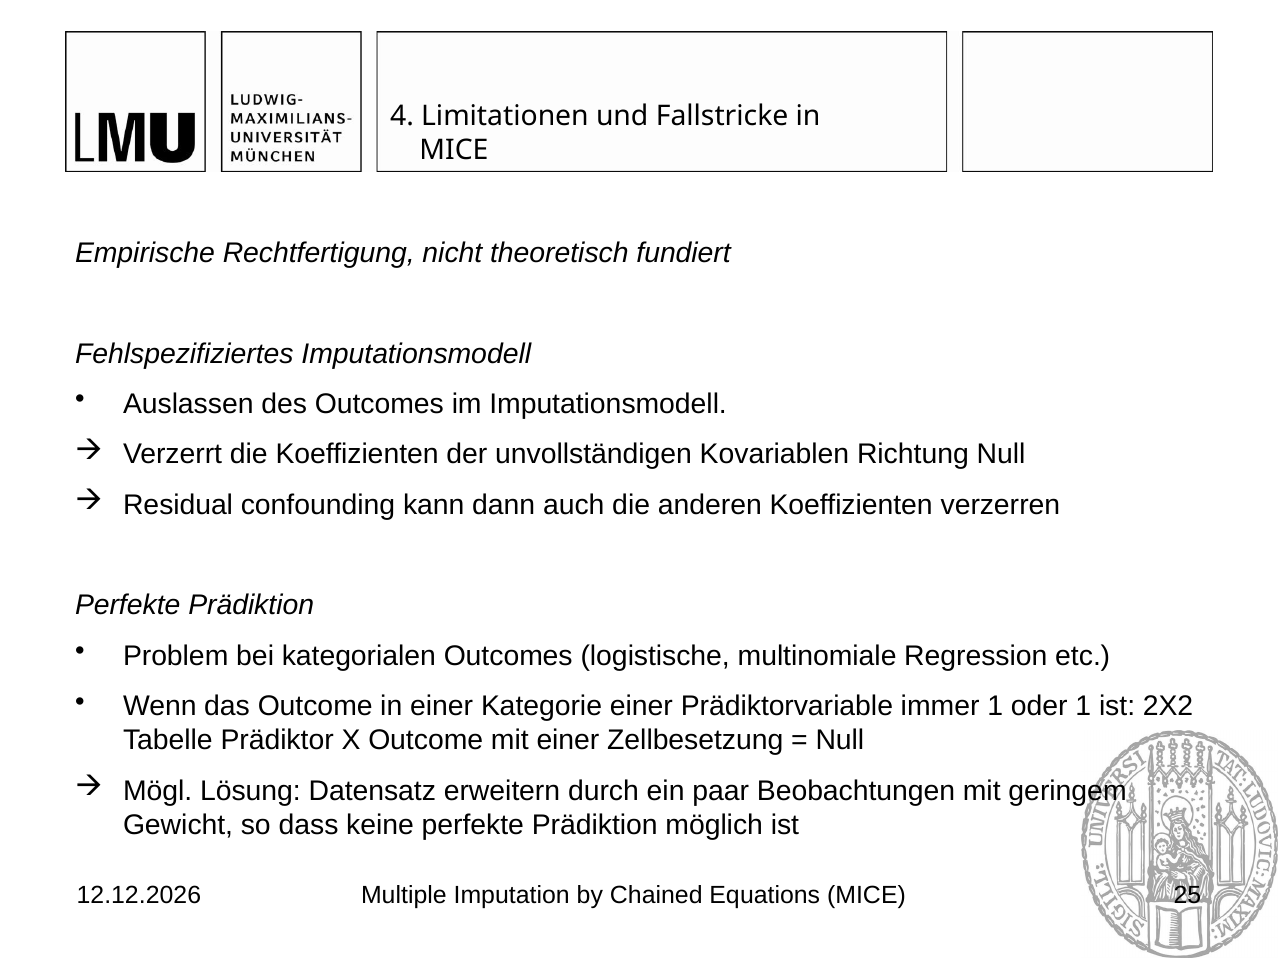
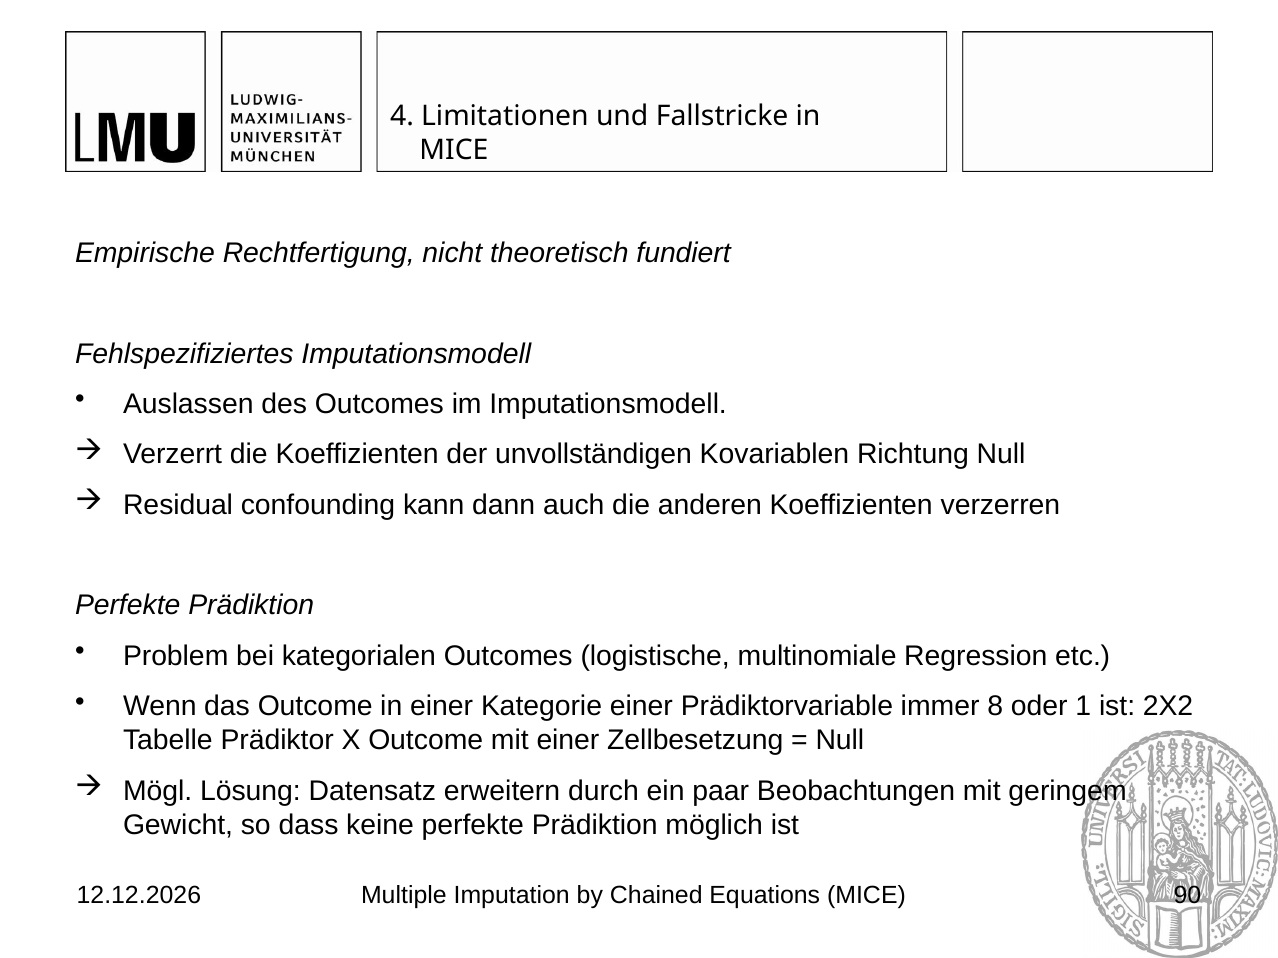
immer 1: 1 -> 8
25: 25 -> 90
